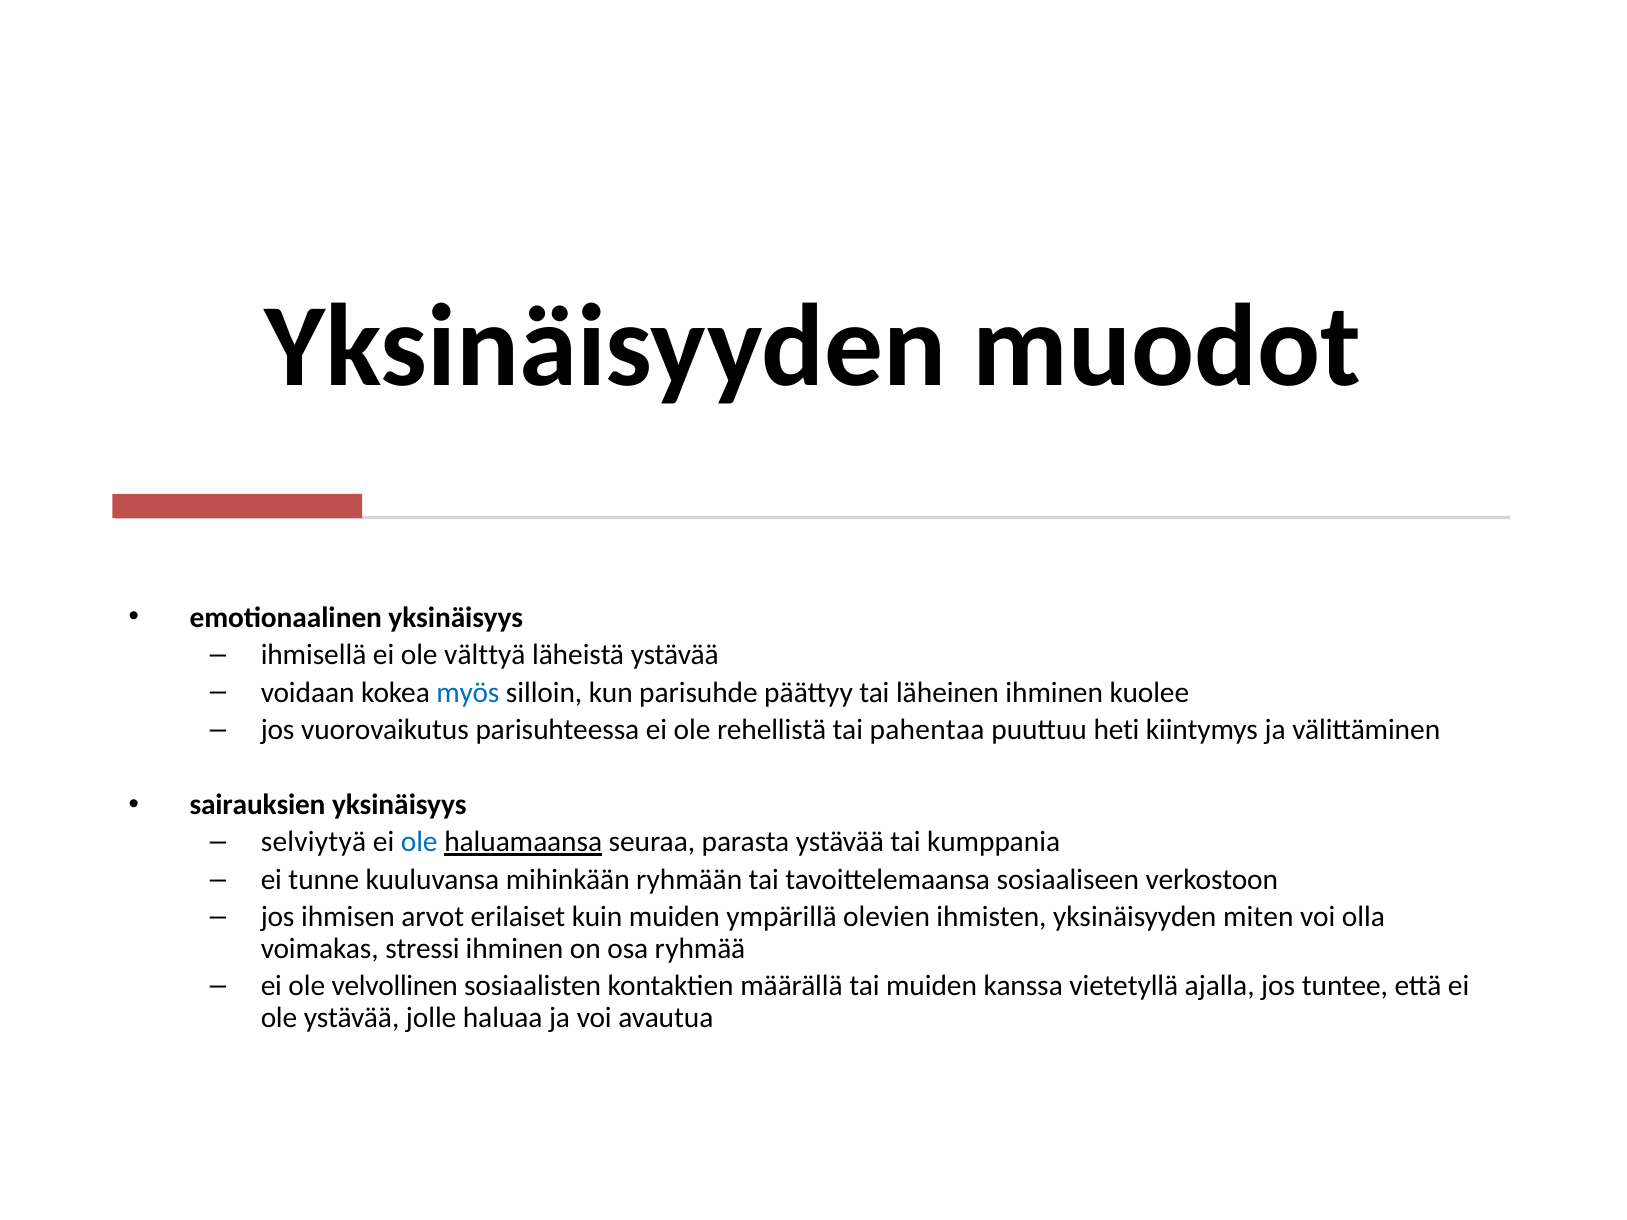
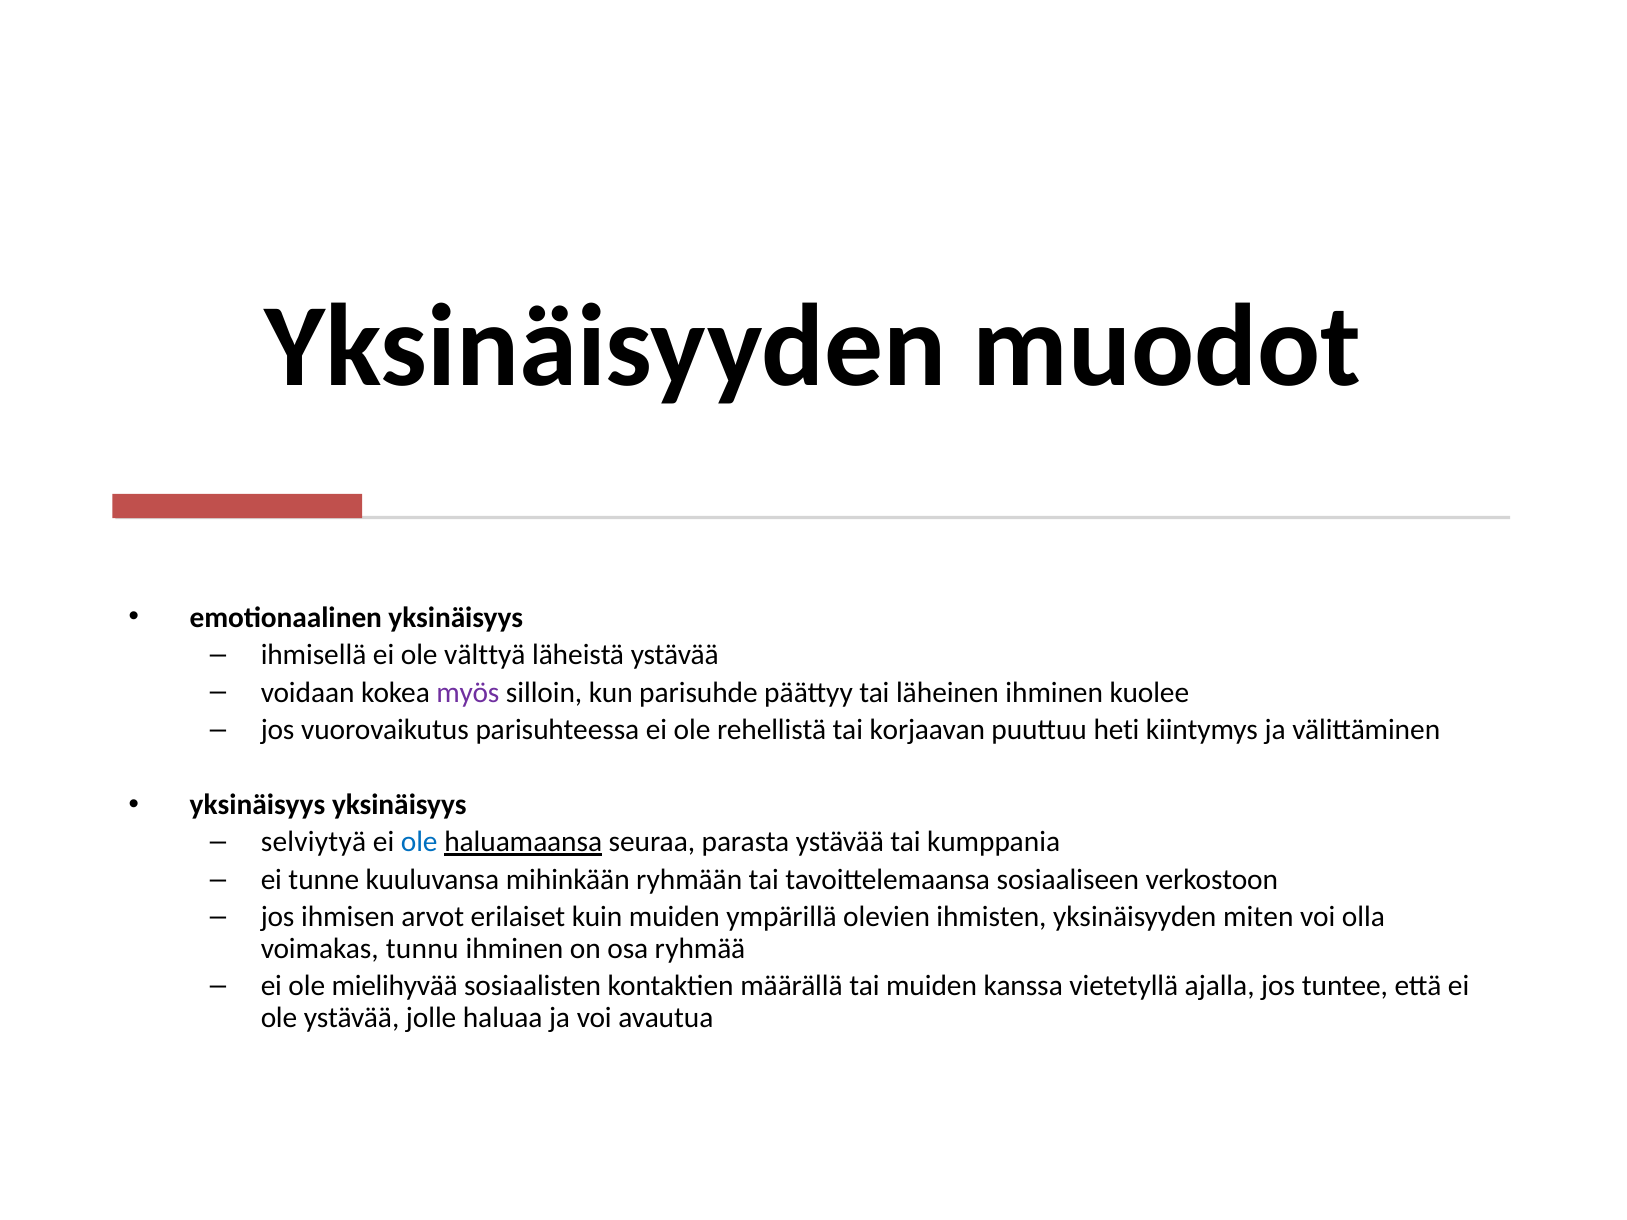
myös colour: blue -> purple
pahentaa: pahentaa -> korjaavan
sairauksien at (258, 805): sairauksien -> yksinäisyys
stressi: stressi -> tunnu
velvollinen: velvollinen -> mielihyvää
